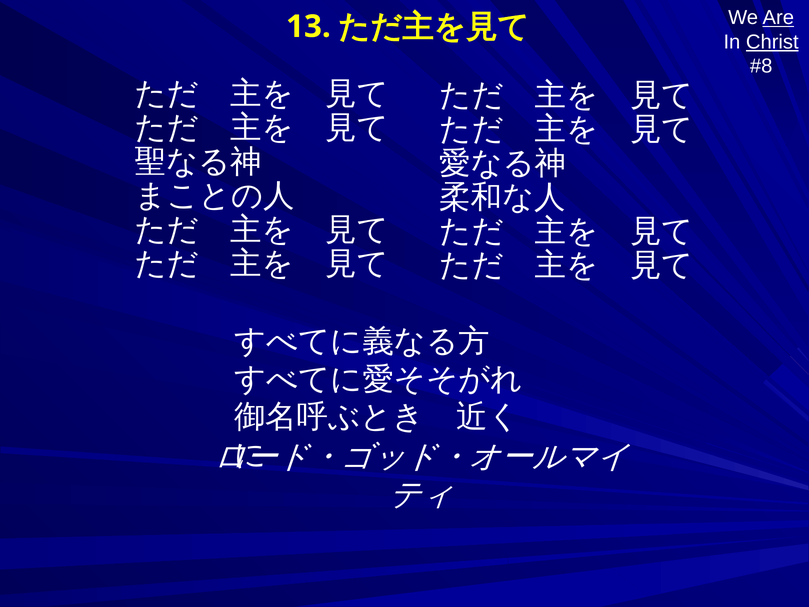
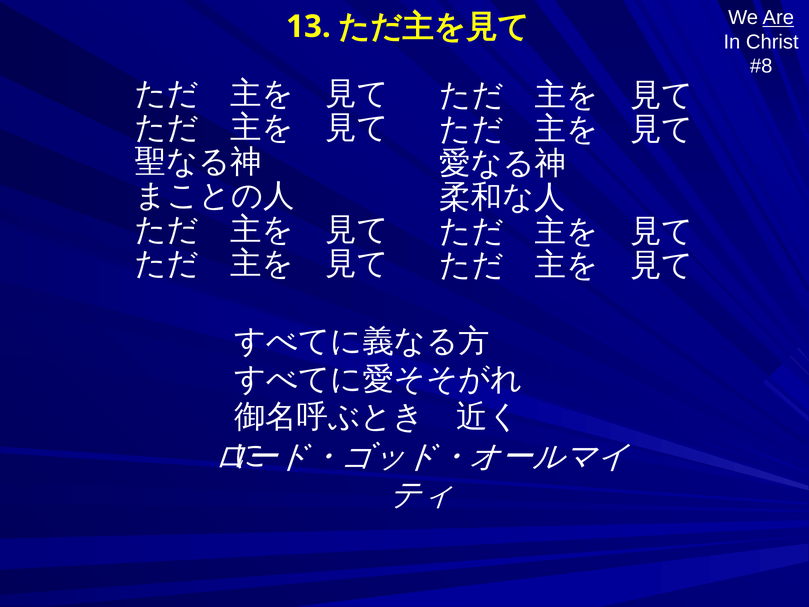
Christ underline: present -> none
